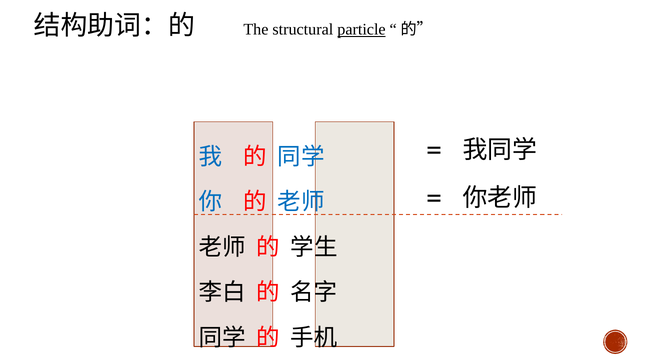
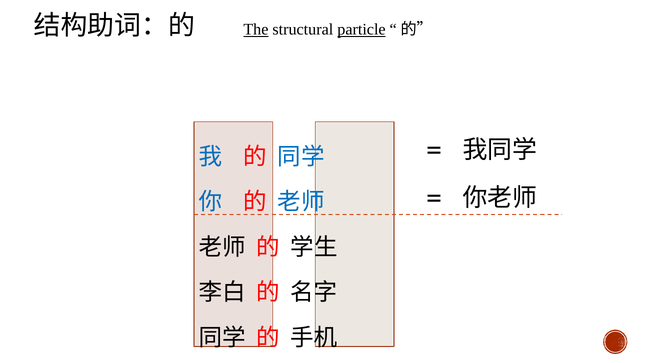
The underline: none -> present
